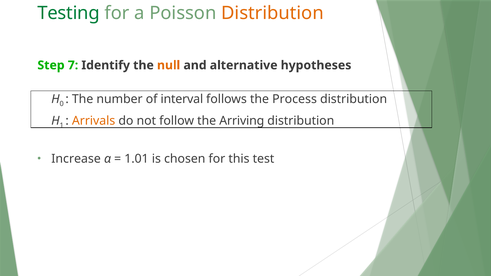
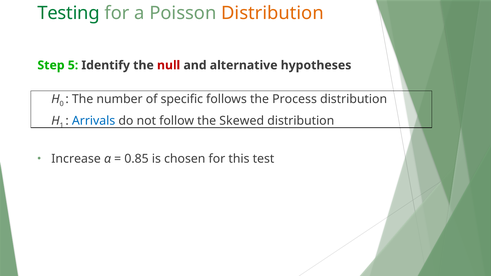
7: 7 -> 5
null colour: orange -> red
interval: interval -> specific
Arrivals colour: orange -> blue
Arriving: Arriving -> Skewed
1.01: 1.01 -> 0.85
